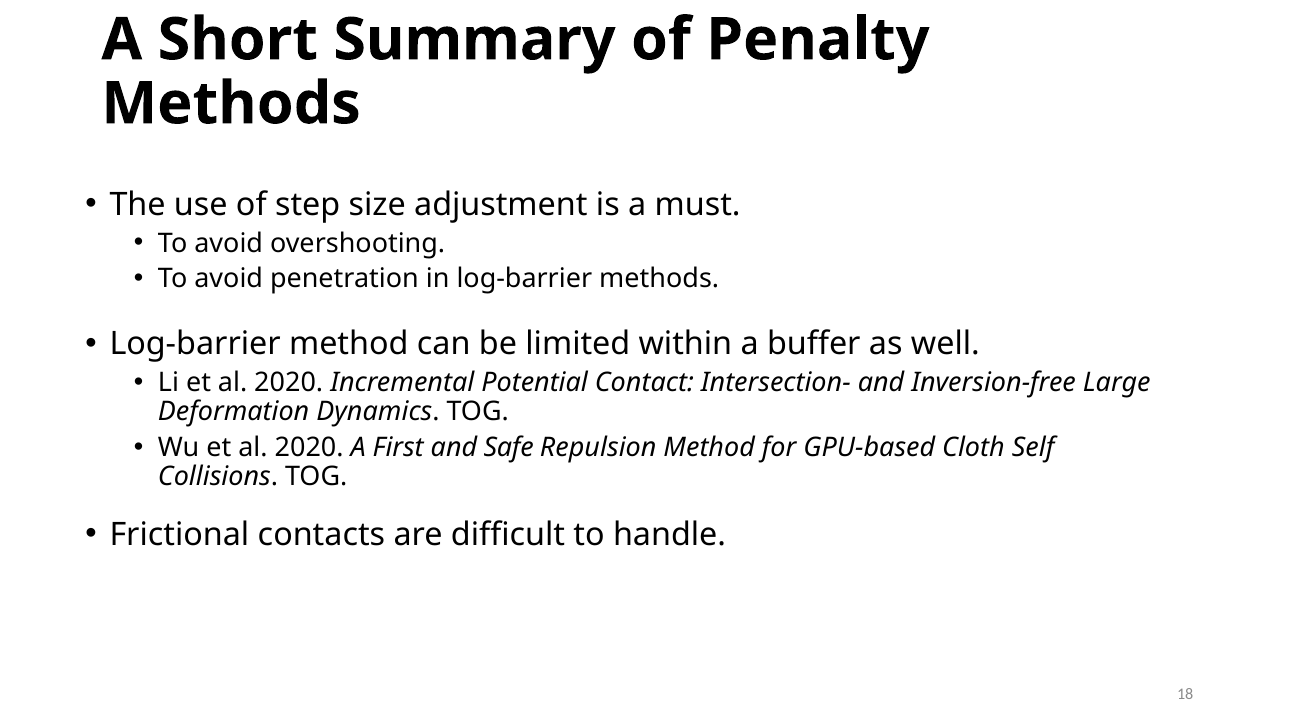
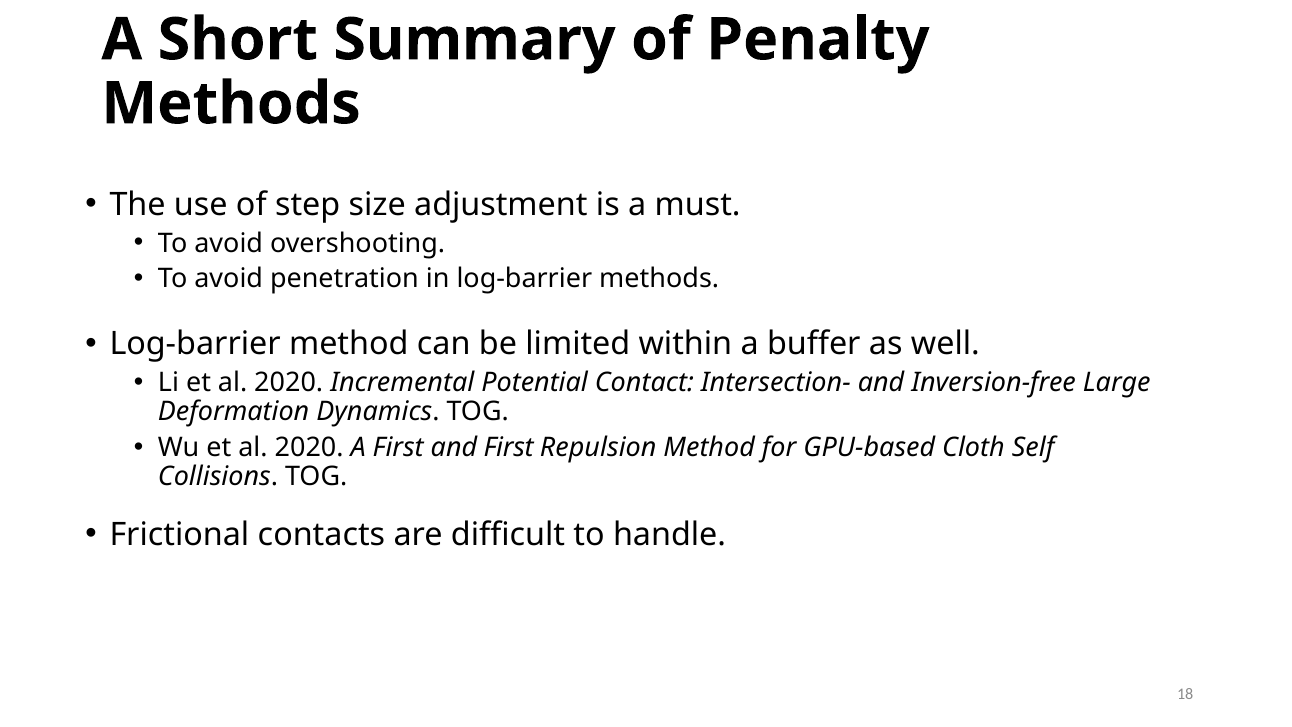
and Safe: Safe -> First
